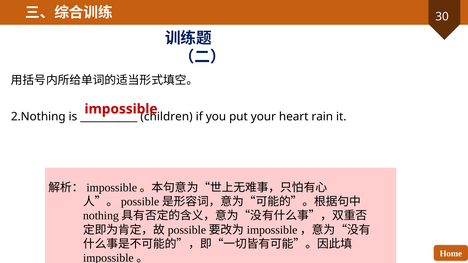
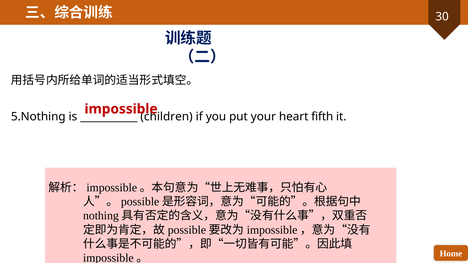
2.Nothing: 2.Nothing -> 5.Nothing
rain: rain -> fifth
